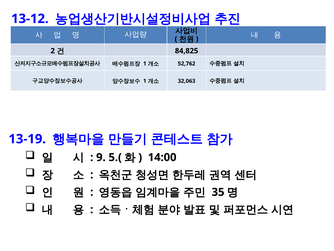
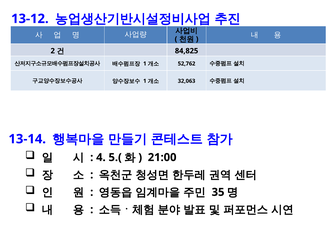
13-19: 13-19 -> 13-14
9: 9 -> 4
14:00: 14:00 -> 21:00
